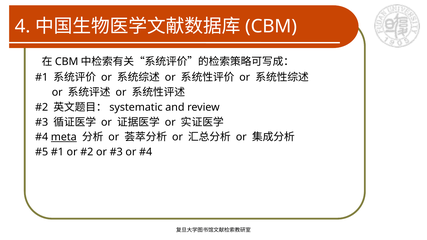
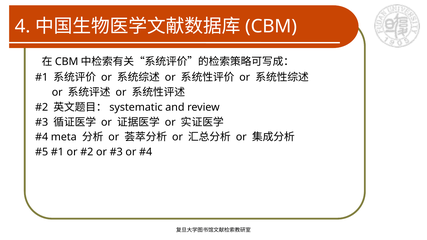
meta underline: present -> none
